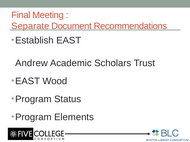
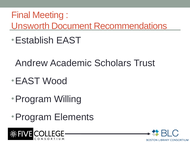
Separate: Separate -> Unsworth
Status: Status -> Willing
